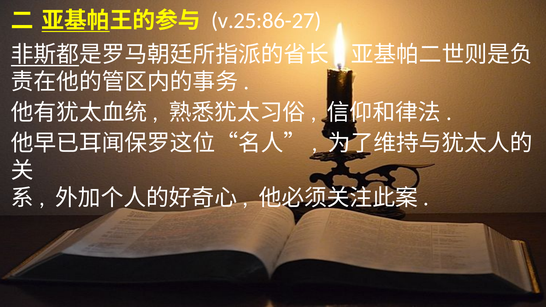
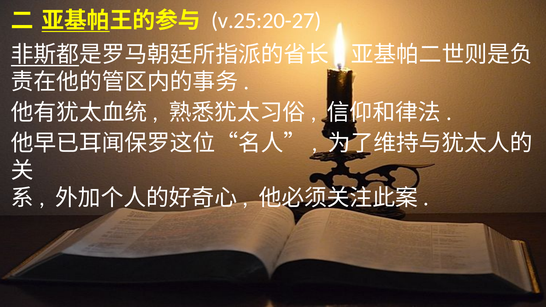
v.25:86-27: v.25:86-27 -> v.25:20-27
